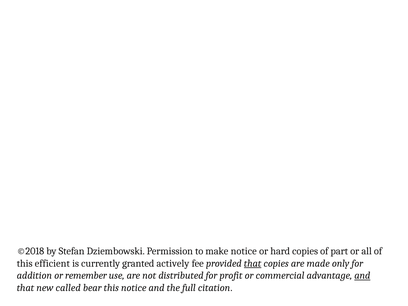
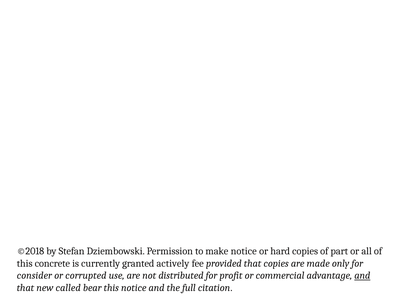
efficient: efficient -> concrete
that at (253, 263) underline: present -> none
addition: addition -> consider
remember: remember -> corrupted
